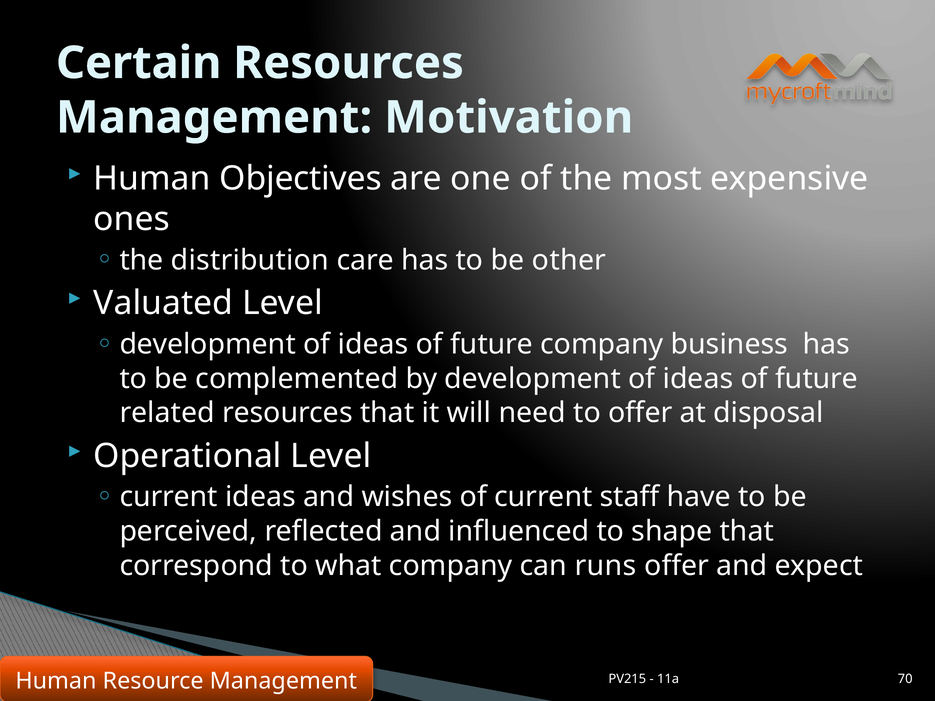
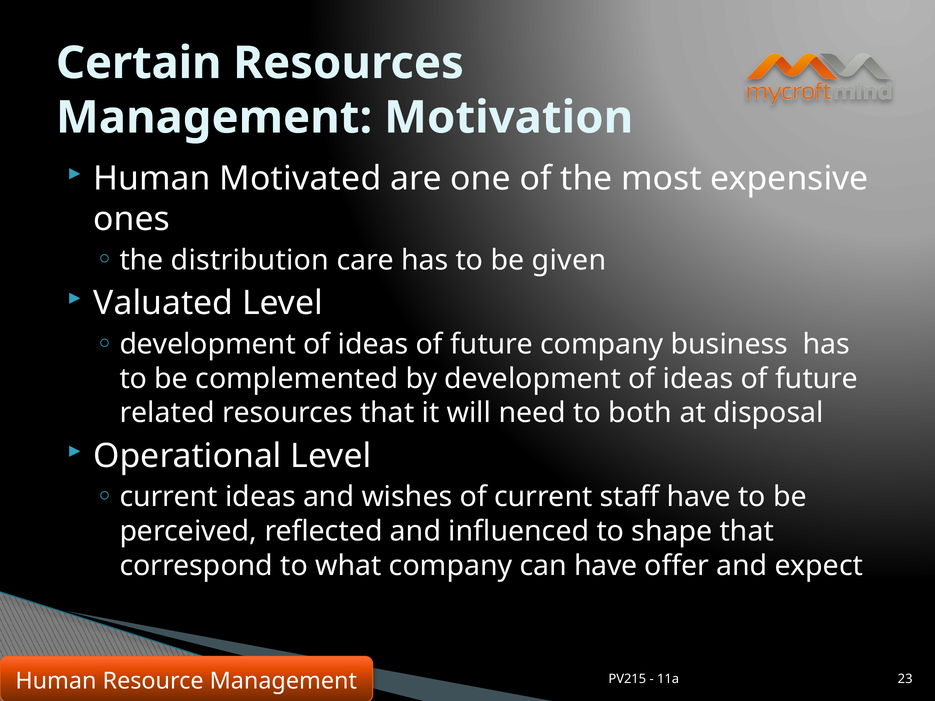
Objectives: Objectives -> Motivated
other: other -> given
to offer: offer -> both
can runs: runs -> have
70: 70 -> 23
